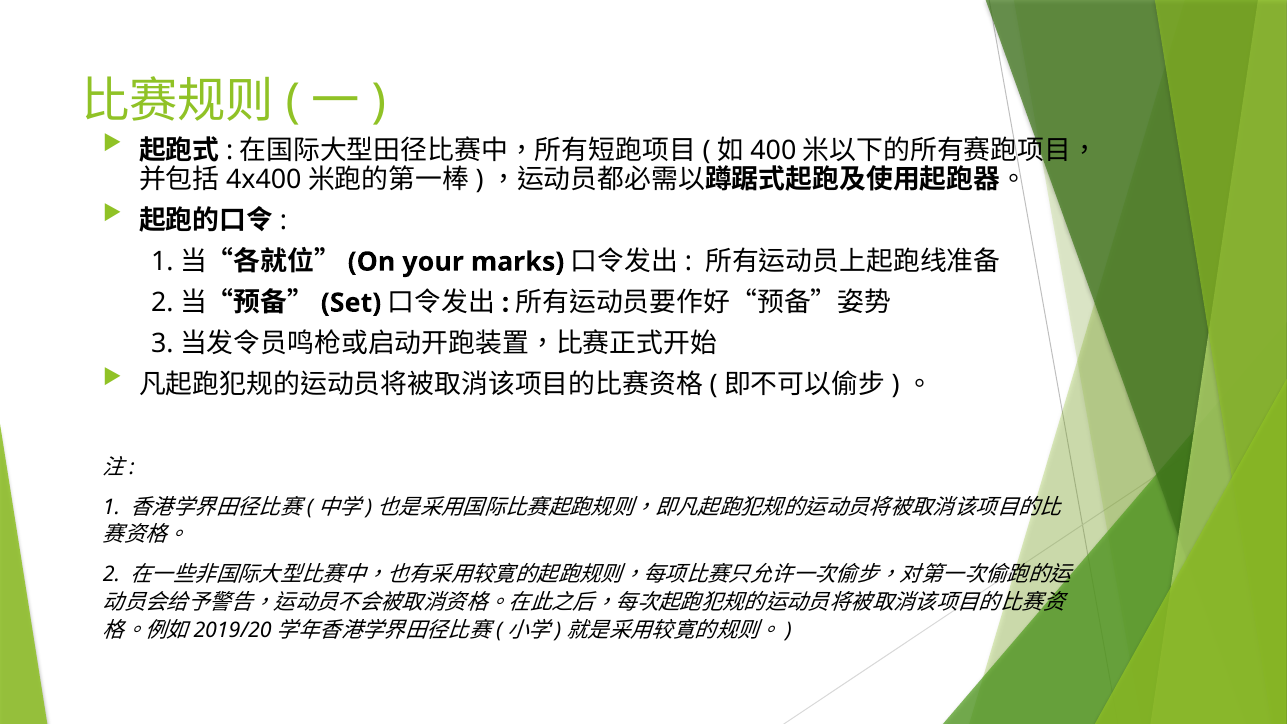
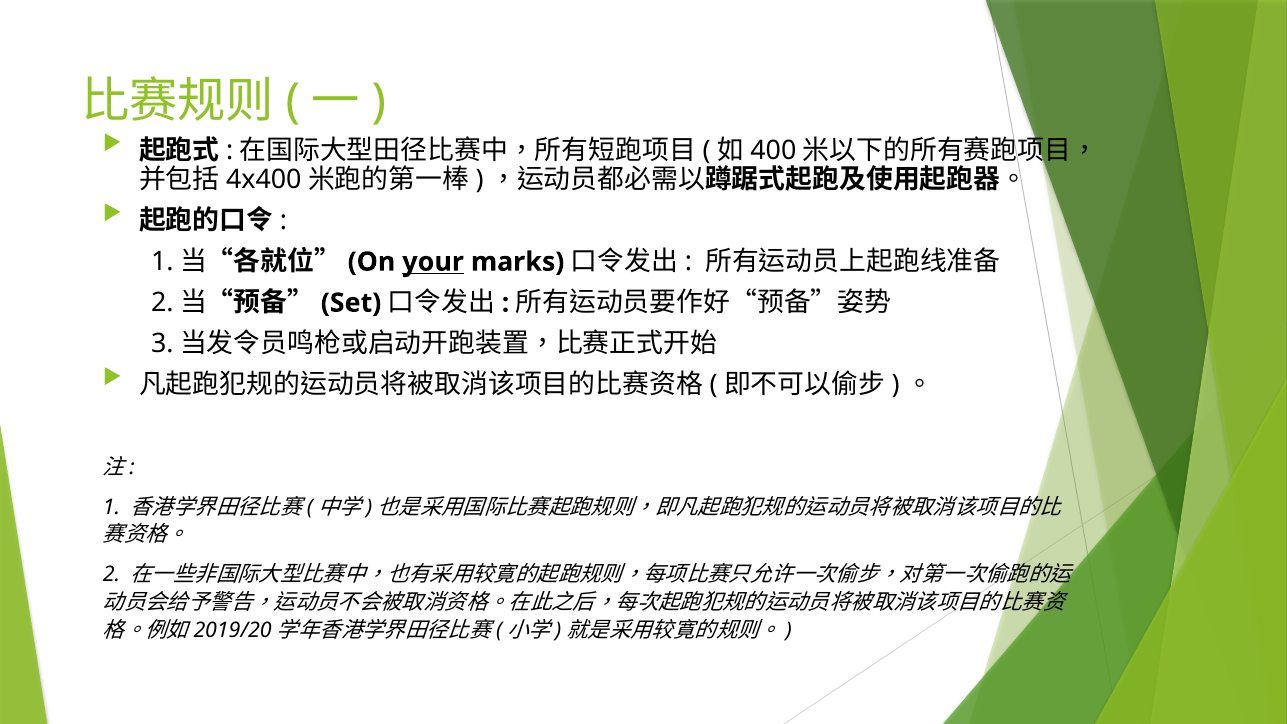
your underline: none -> present
